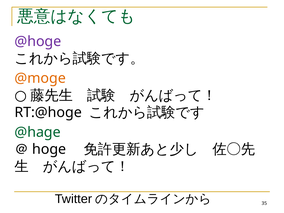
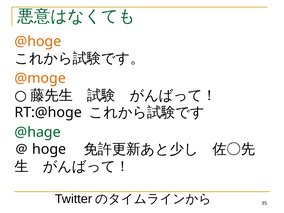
@hoge colour: purple -> orange
